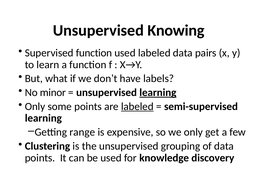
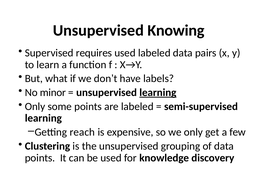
Supervised function: function -> requires
labeled at (137, 107) underline: present -> none
range: range -> reach
